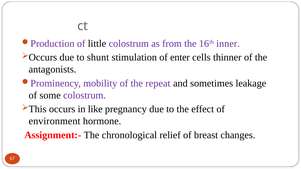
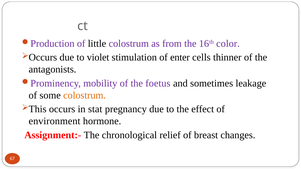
inner: inner -> color
shunt: shunt -> violet
repeat: repeat -> foetus
colostrum at (85, 95) colour: purple -> orange
like: like -> stat
